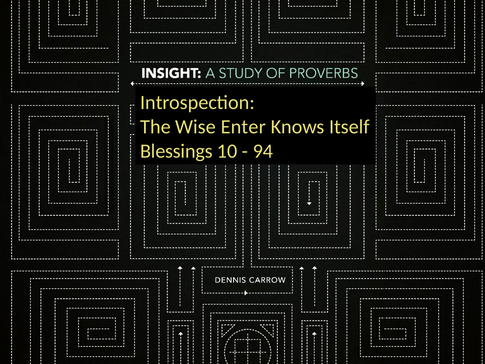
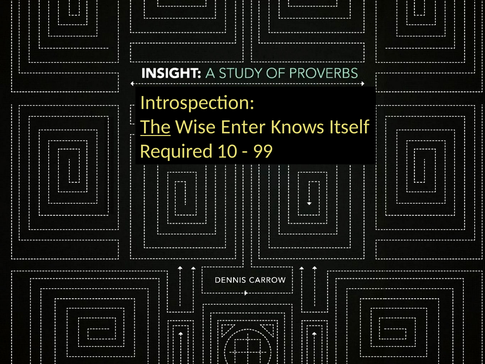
The underline: none -> present
Blessings: Blessings -> Required
94: 94 -> 99
